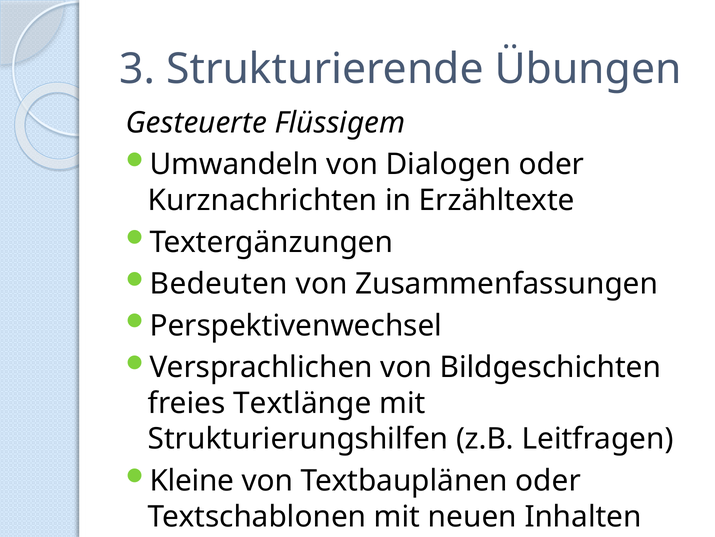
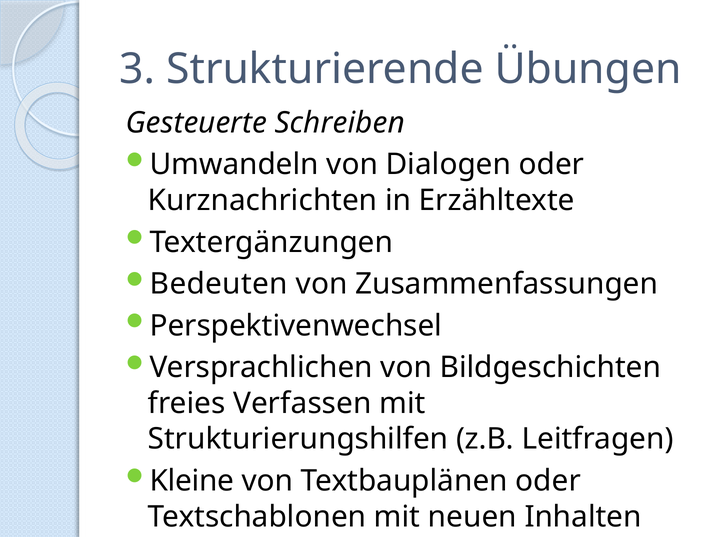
Flüssigem: Flüssigem -> Schreiben
Textlänge: Textlänge -> Verfassen
